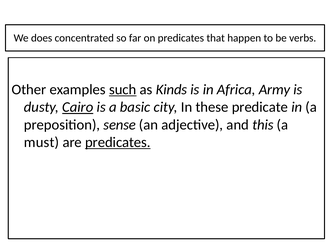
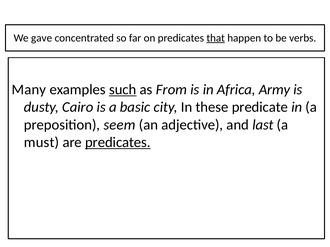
does: does -> gave
that underline: none -> present
Other: Other -> Many
Kinds: Kinds -> From
Cairo underline: present -> none
sense: sense -> seem
this: this -> last
